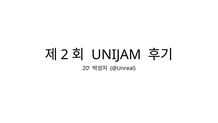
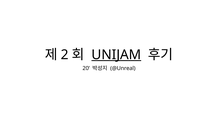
UNIJAM underline: none -> present
